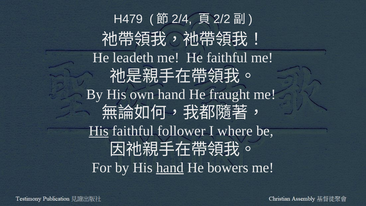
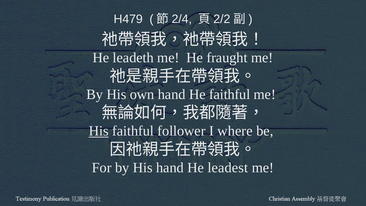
He faithful: faithful -> fraught
He fraught: fraught -> faithful
hand at (170, 168) underline: present -> none
bowers: bowers -> leadest
